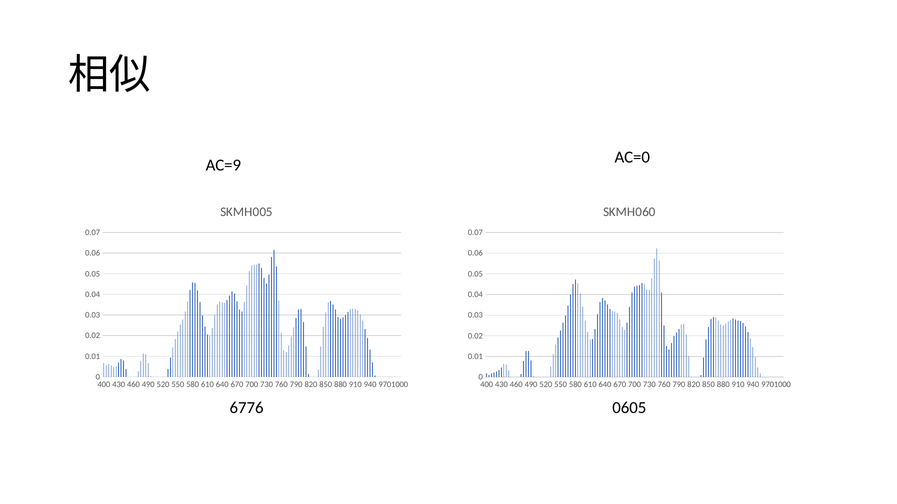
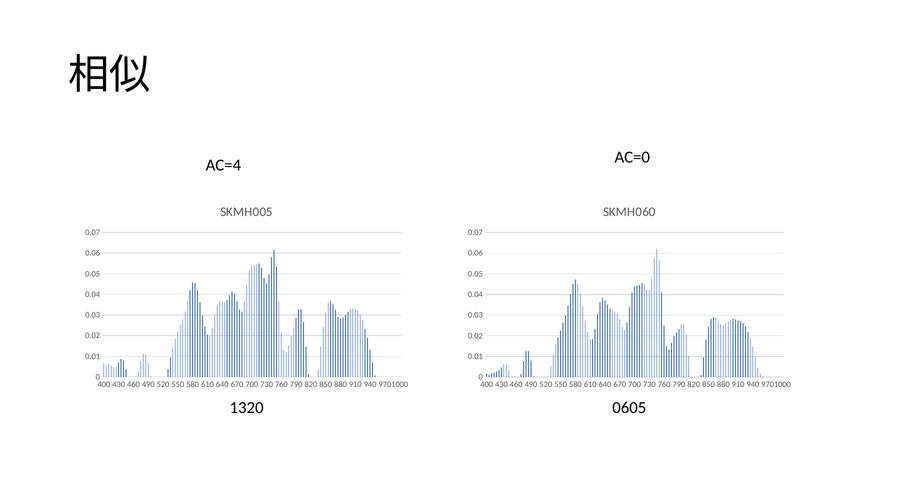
AC=9: AC=9 -> AC=4
6776: 6776 -> 1320
